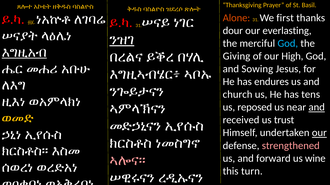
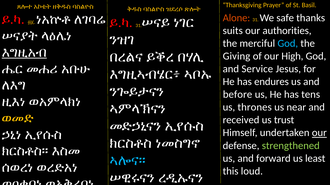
first: first -> safe
dour: dour -> suits
everlasting: everlasting -> authorities
ንዝገ underline: present -> none
Sowing: Sowing -> Service
church: church -> before
reposed: reposed -> thrones
and at (317, 108) underline: present -> none
strengthened colour: pink -> light green
wine: wine -> least
ኣሎና። colour: pink -> light blue
turn: turn -> loud
